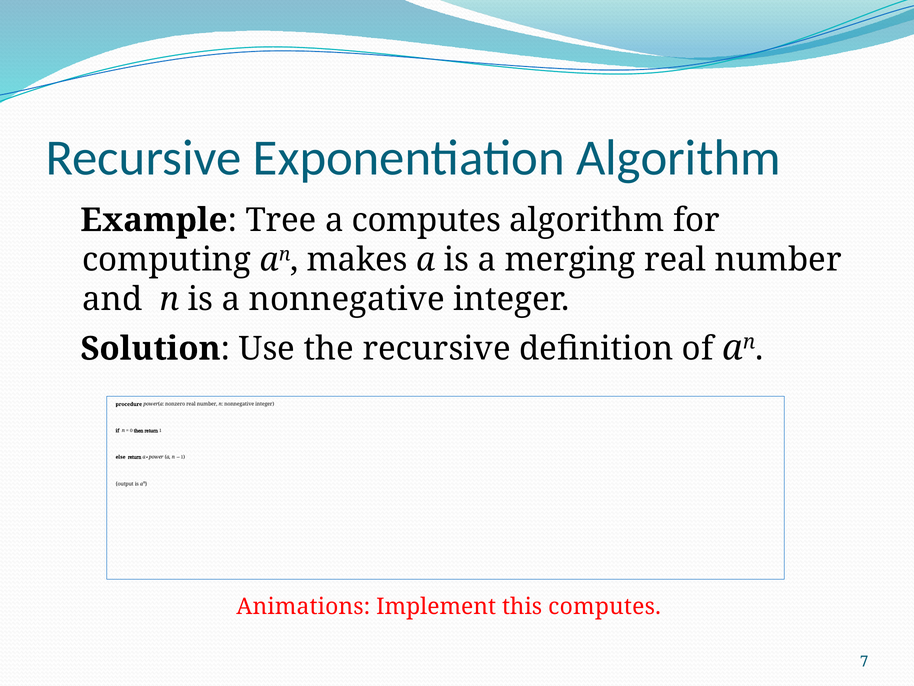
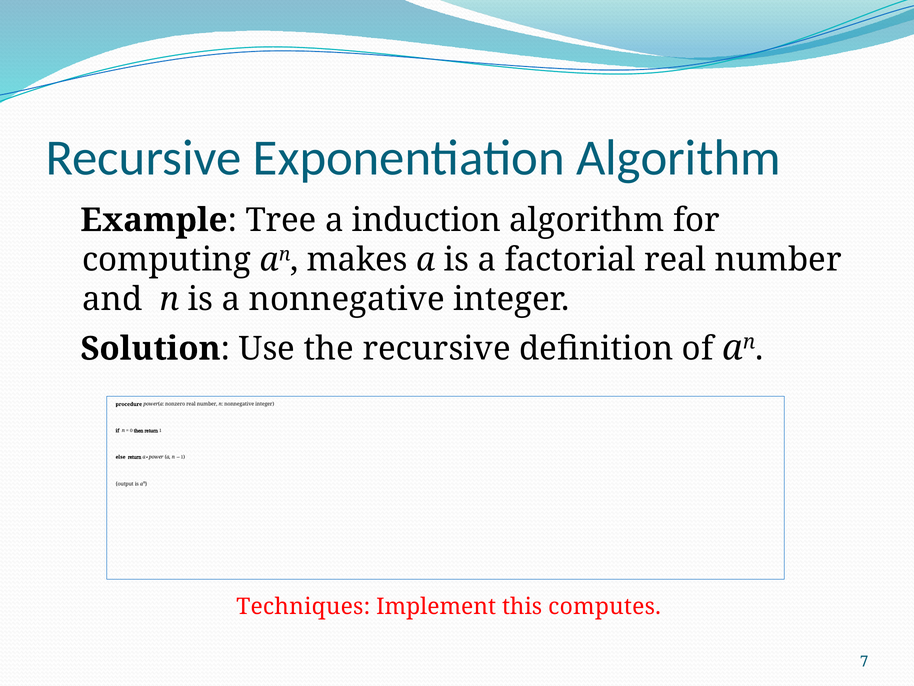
a computes: computes -> induction
merging: merging -> factorial
Animations: Animations -> Techniques
